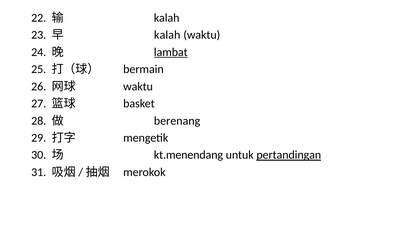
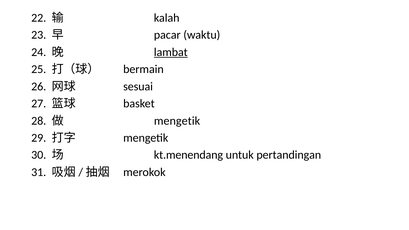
kalah at (167, 35): kalah -> pacar
waktu at (138, 86): waktu -> sesuai
berenang at (177, 121): berenang -> mengetik
pertandingan underline: present -> none
